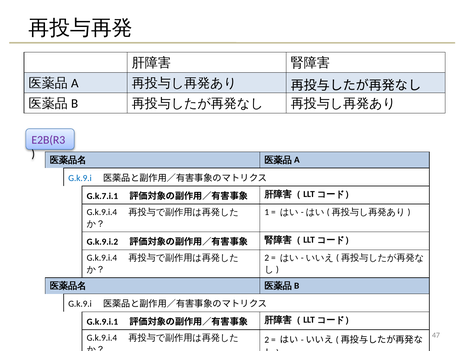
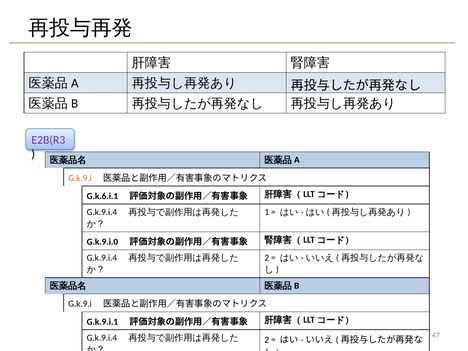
G.k.9.i at (80, 178) colour: blue -> orange
G.k.7.i.1: G.k.7.i.1 -> G.k.6.i.1
G.k.9.i.2: G.k.9.i.2 -> G.k.9.i.0
